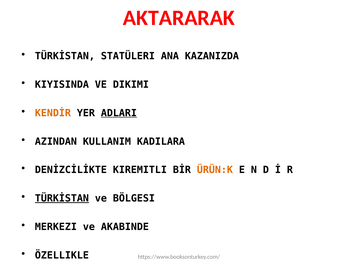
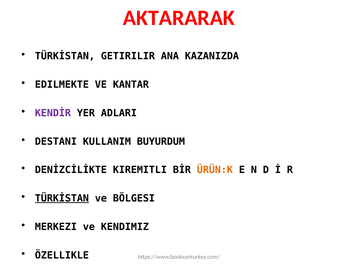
STATÜLERI: STATÜLERI -> GETIRILIR
KIYISINDA: KIYISINDA -> EDILMEKTE
DIKIMI: DIKIMI -> KANTAR
KENDİR colour: orange -> purple
ADLARI underline: present -> none
AZINDAN: AZINDAN -> DESTANI
KADILARA: KADILARA -> BUYURDUM
AKABINDE: AKABINDE -> KENDIMIZ
